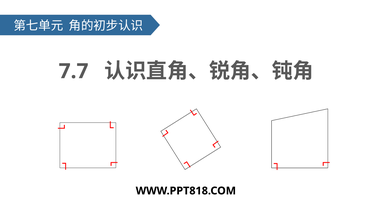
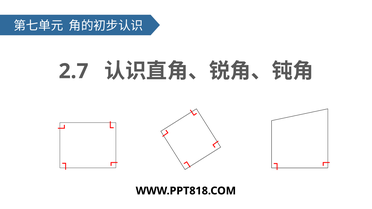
7.7: 7.7 -> 2.7
